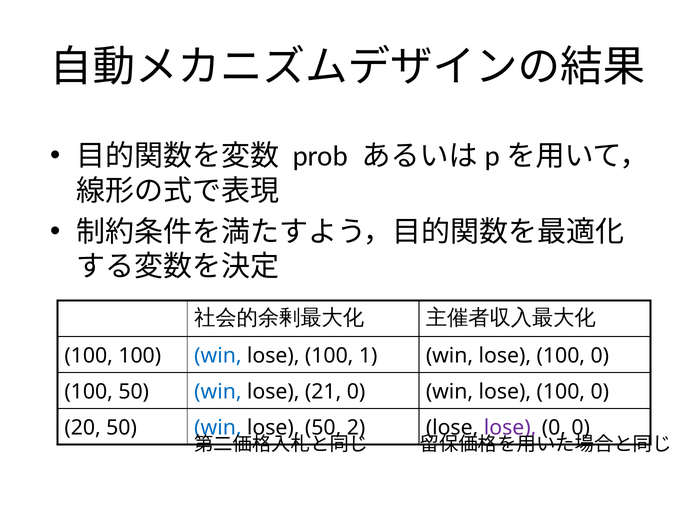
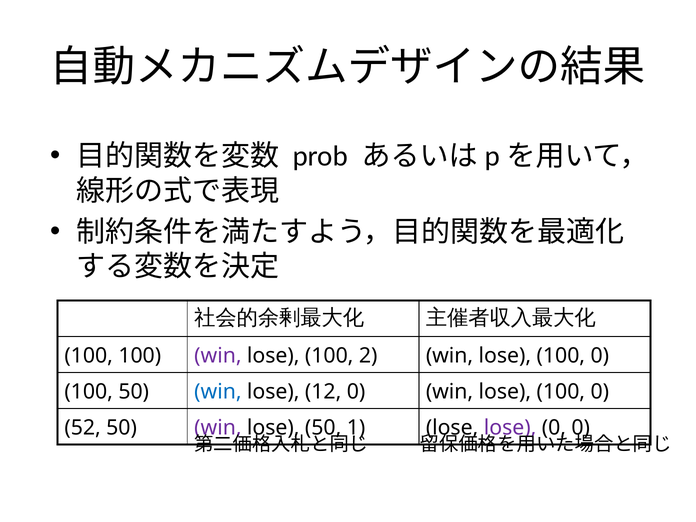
win at (218, 356) colour: blue -> purple
1: 1 -> 2
21: 21 -> 12
20: 20 -> 52
win at (218, 428) colour: blue -> purple
2: 2 -> 1
